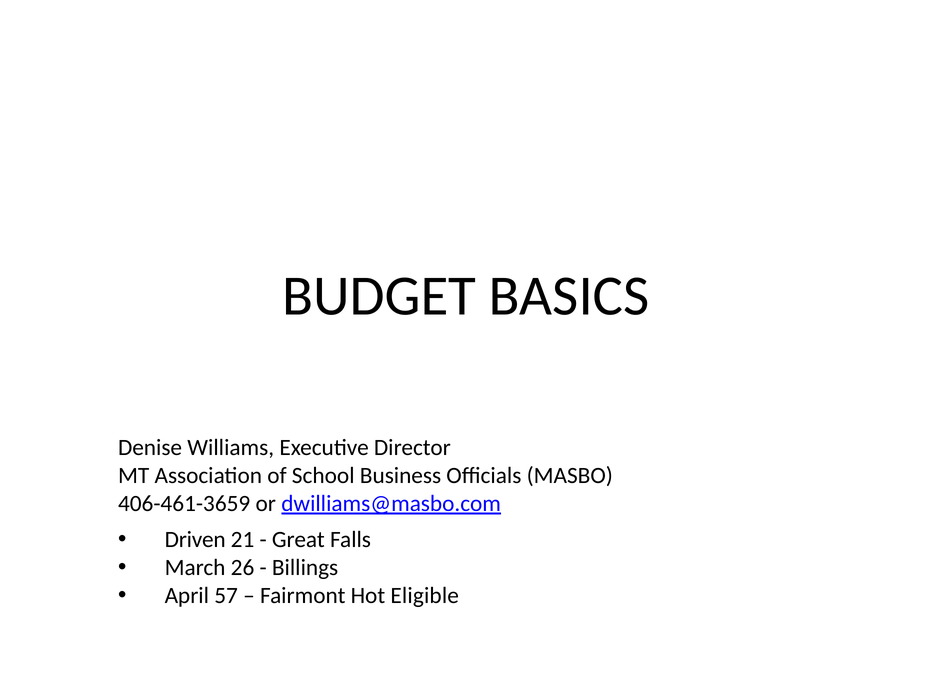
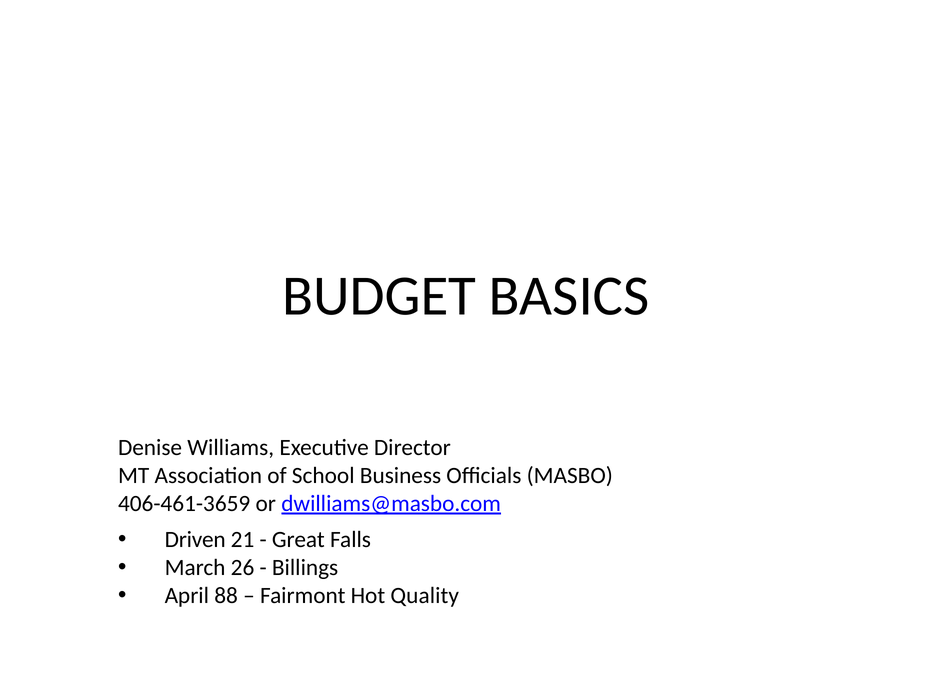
57: 57 -> 88
Eligible: Eligible -> Quality
